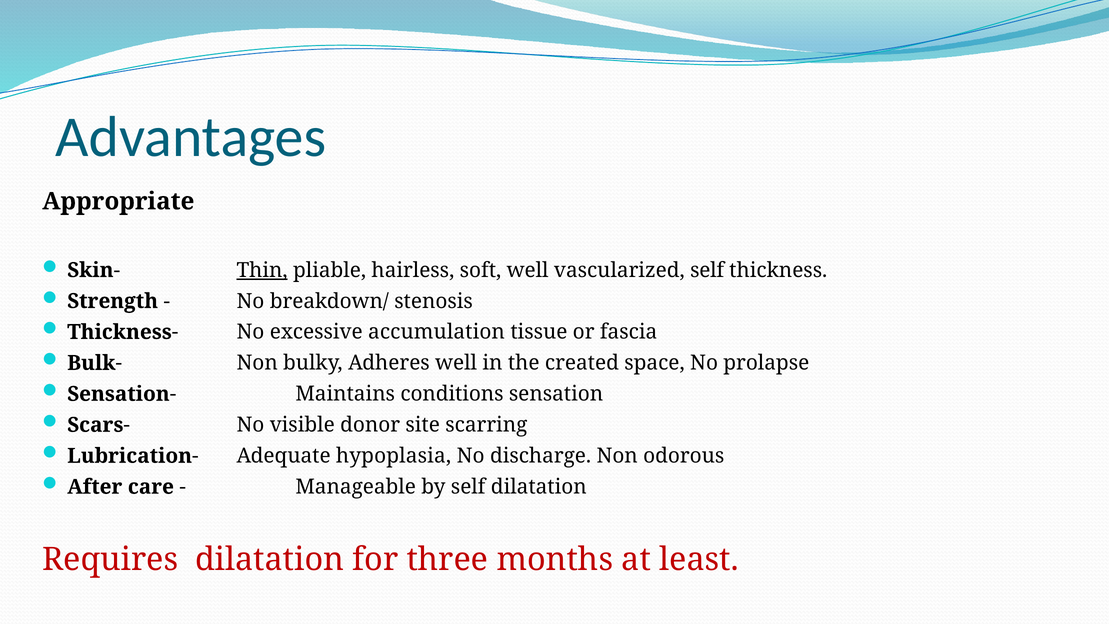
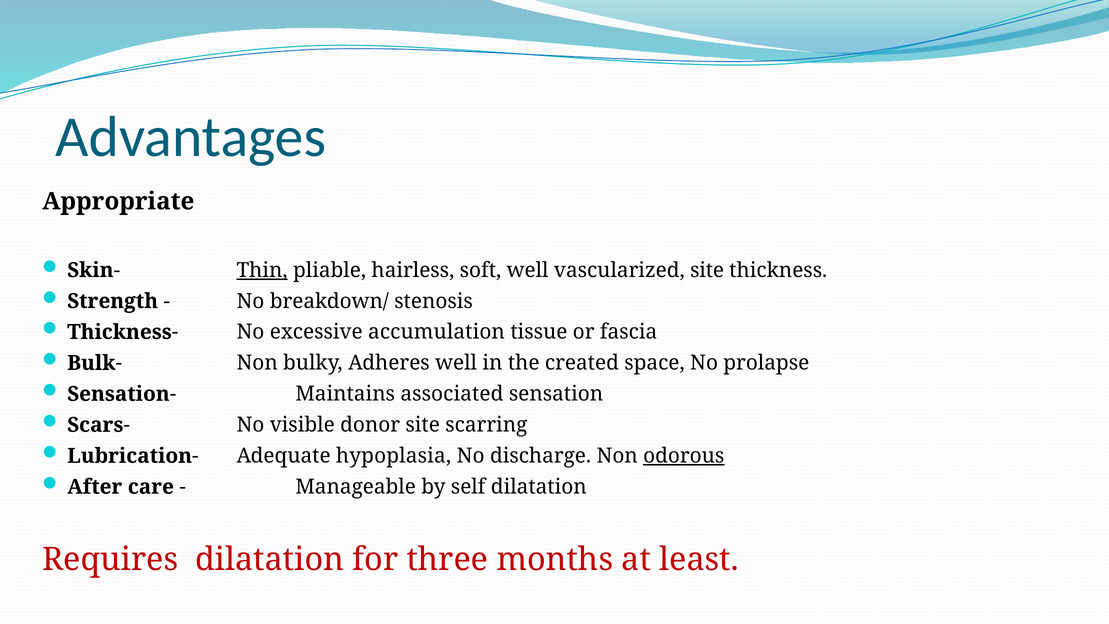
vascularized self: self -> site
conditions: conditions -> associated
odorous underline: none -> present
